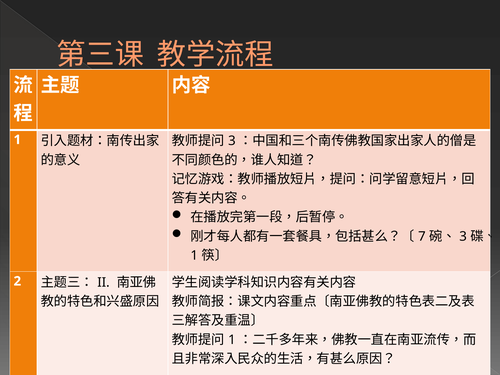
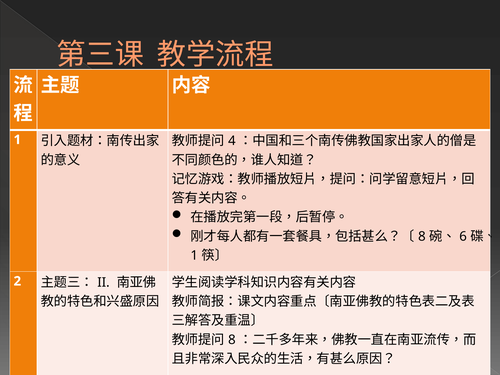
3 at (232, 141): 3 -> 4
7 at (422, 236): 7 -> 8
3 at (463, 236): 3 -> 6
1 at (232, 340): 1 -> 8
